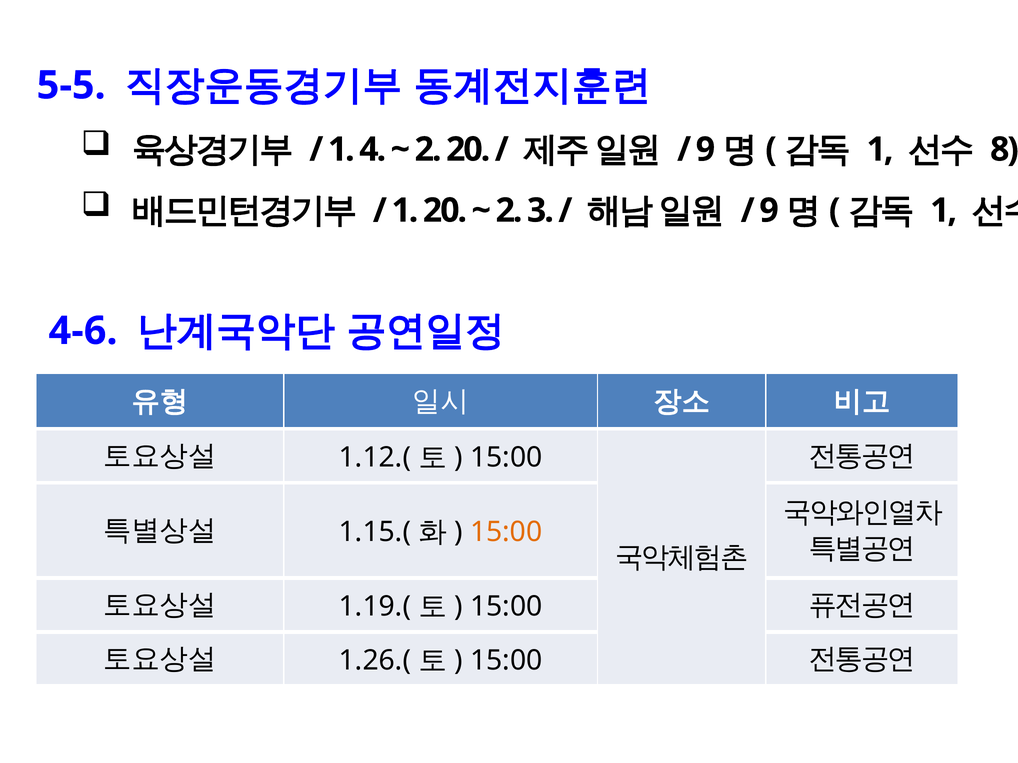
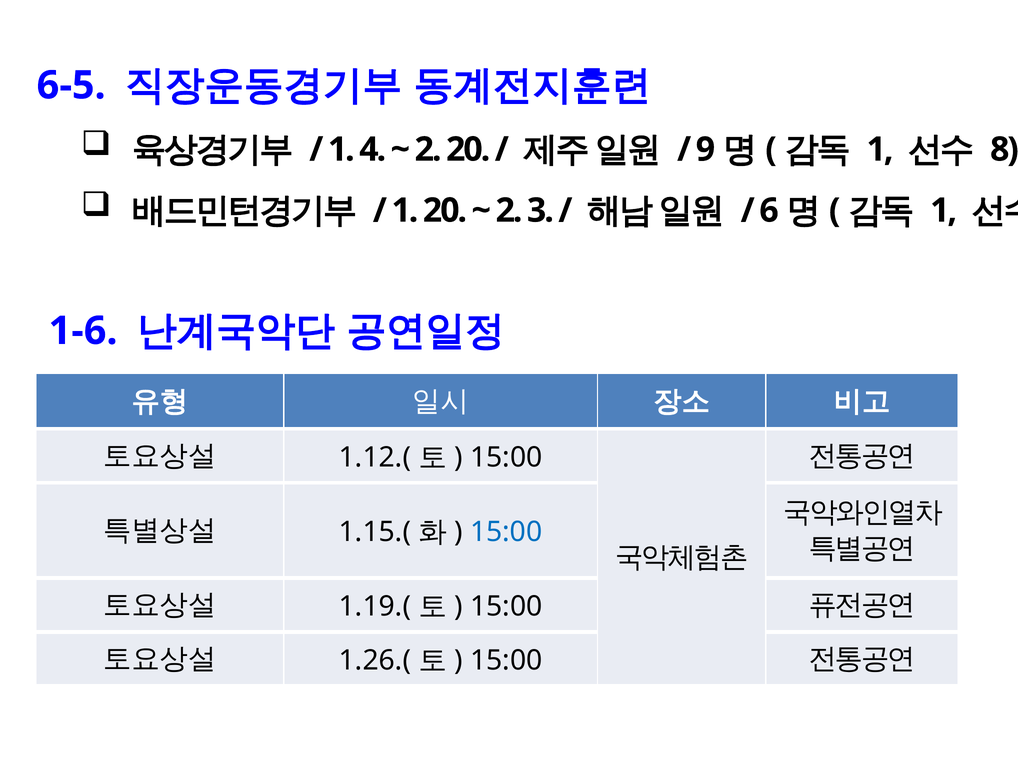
5-5: 5-5 -> 6-5
9 at (769, 211): 9 -> 6
4-6: 4-6 -> 1-6
15:00 at (506, 532) colour: orange -> blue
